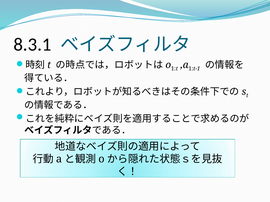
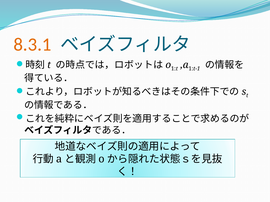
8.3.1 colour: black -> orange
